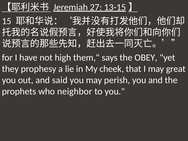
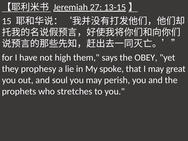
cheek: cheek -> spoke
said: said -> soul
neighbor: neighbor -> stretches
